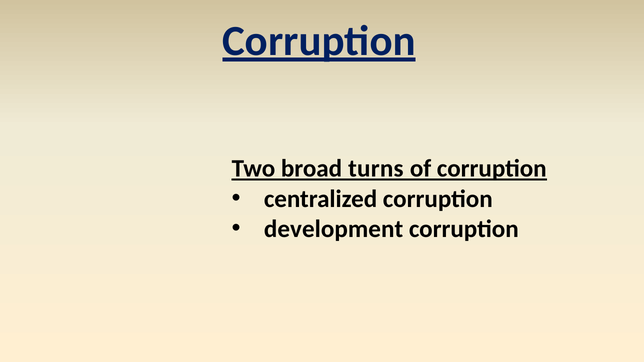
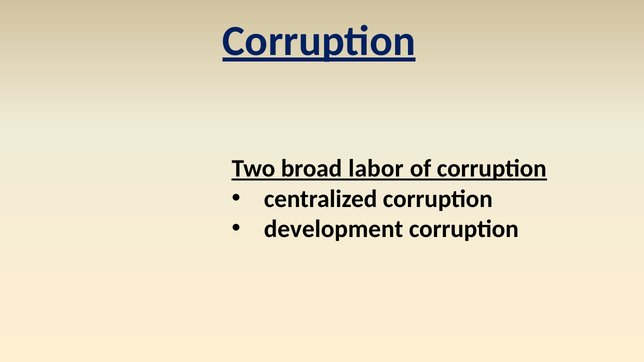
turns: turns -> labor
